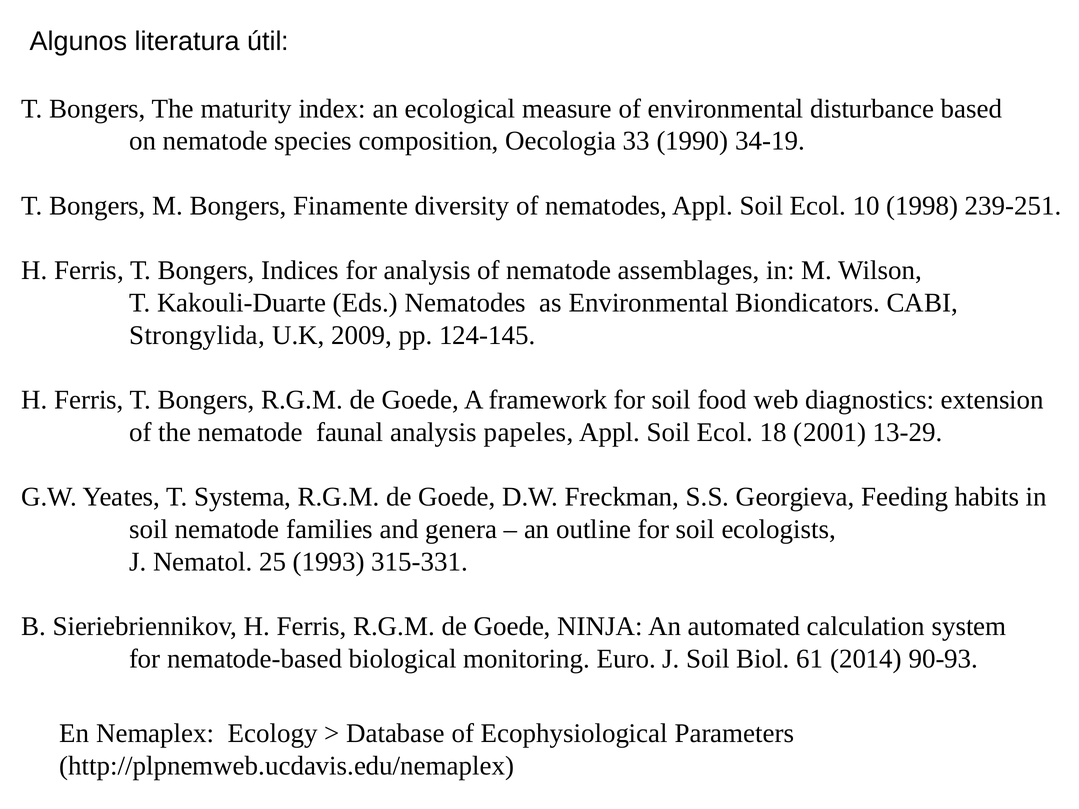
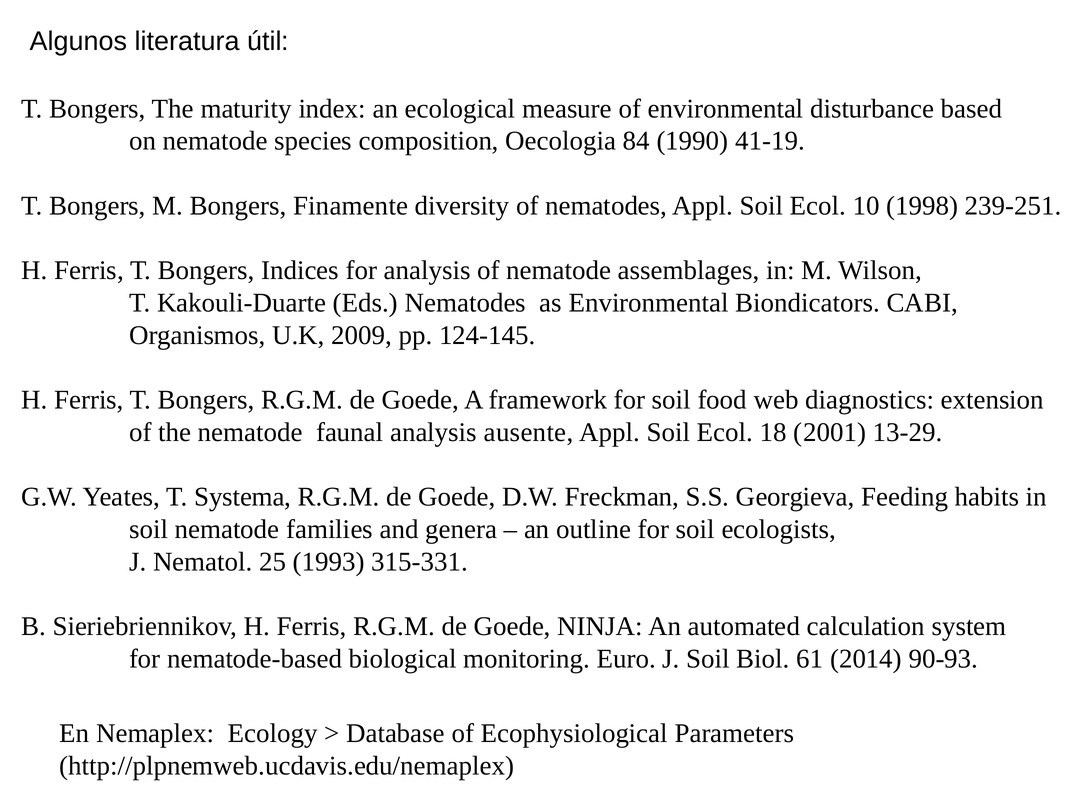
33: 33 -> 84
34-19: 34-19 -> 41-19
Strongylida: Strongylida -> Organismos
papeles: papeles -> ausente
